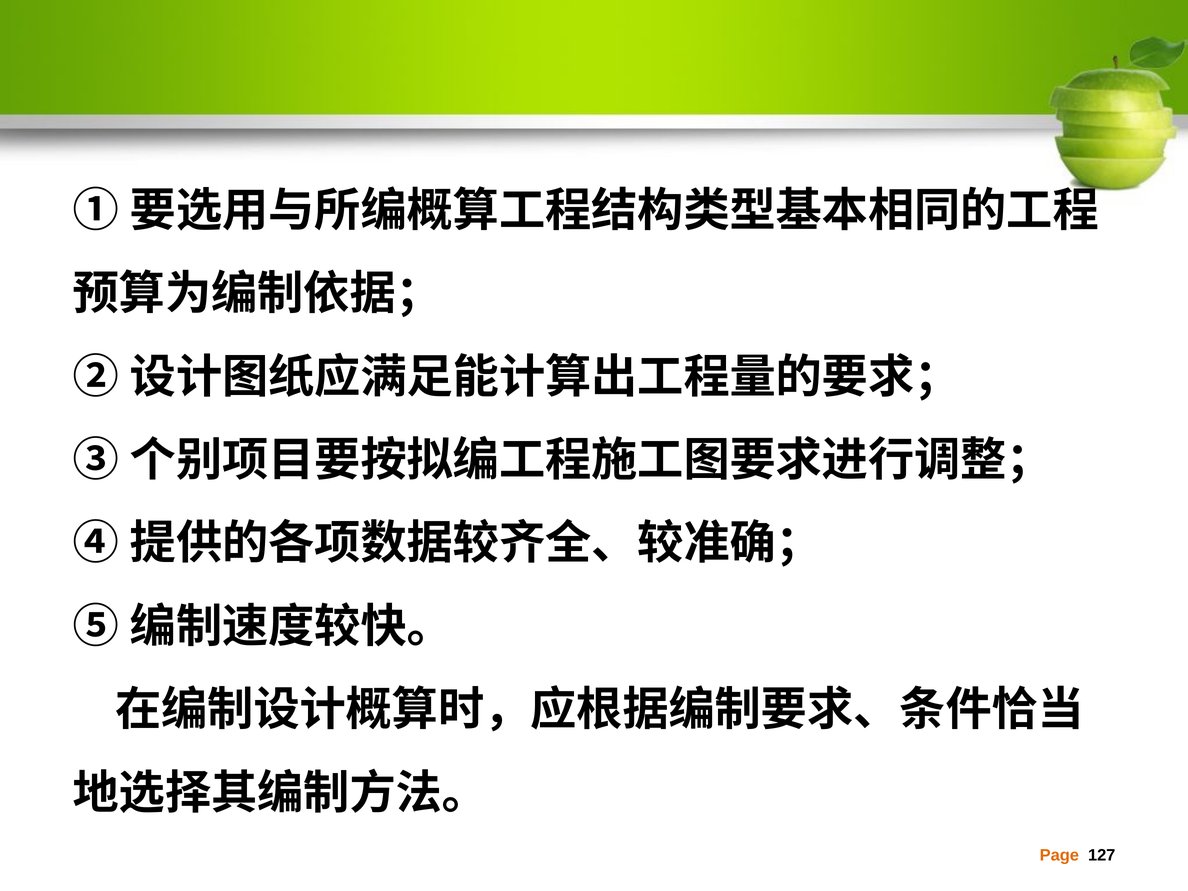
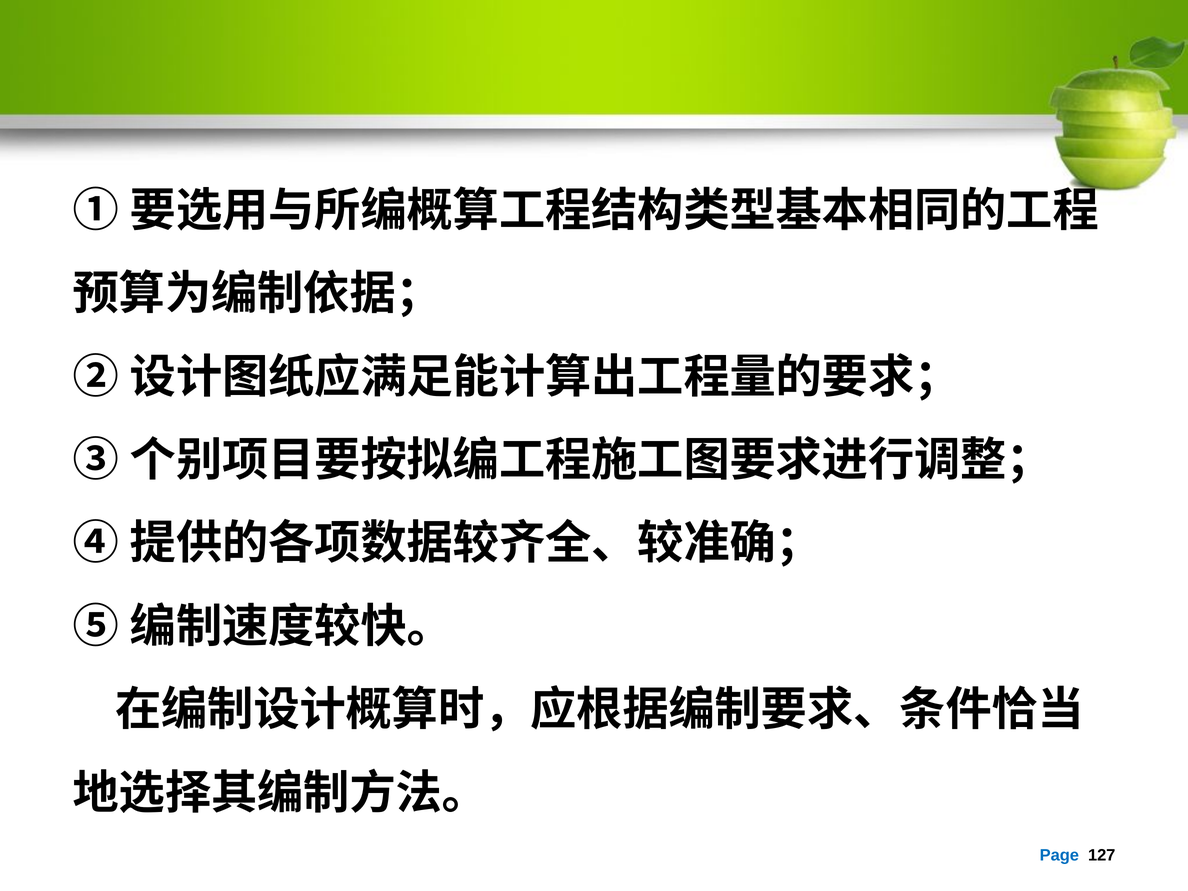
Page colour: orange -> blue
